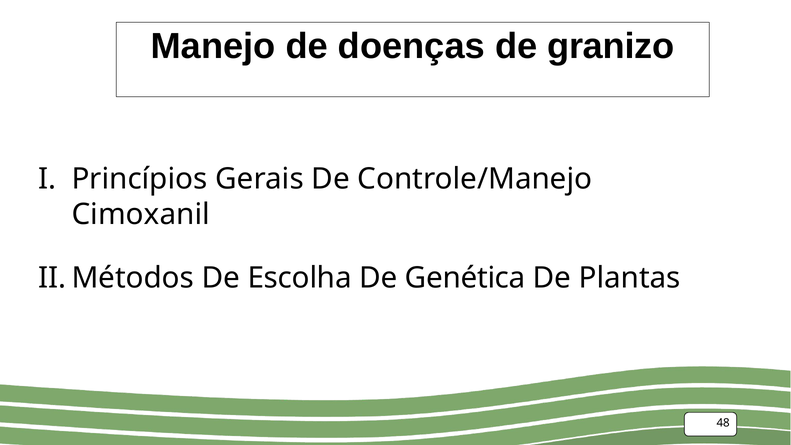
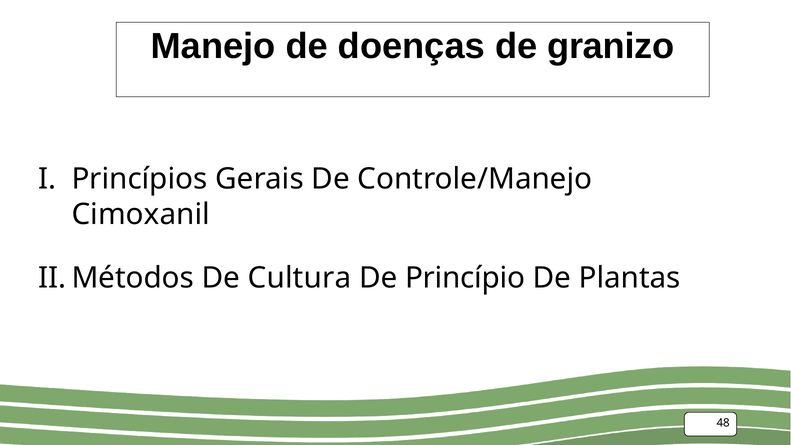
Escolha: Escolha -> Cultura
Genética: Genética -> Princípio
